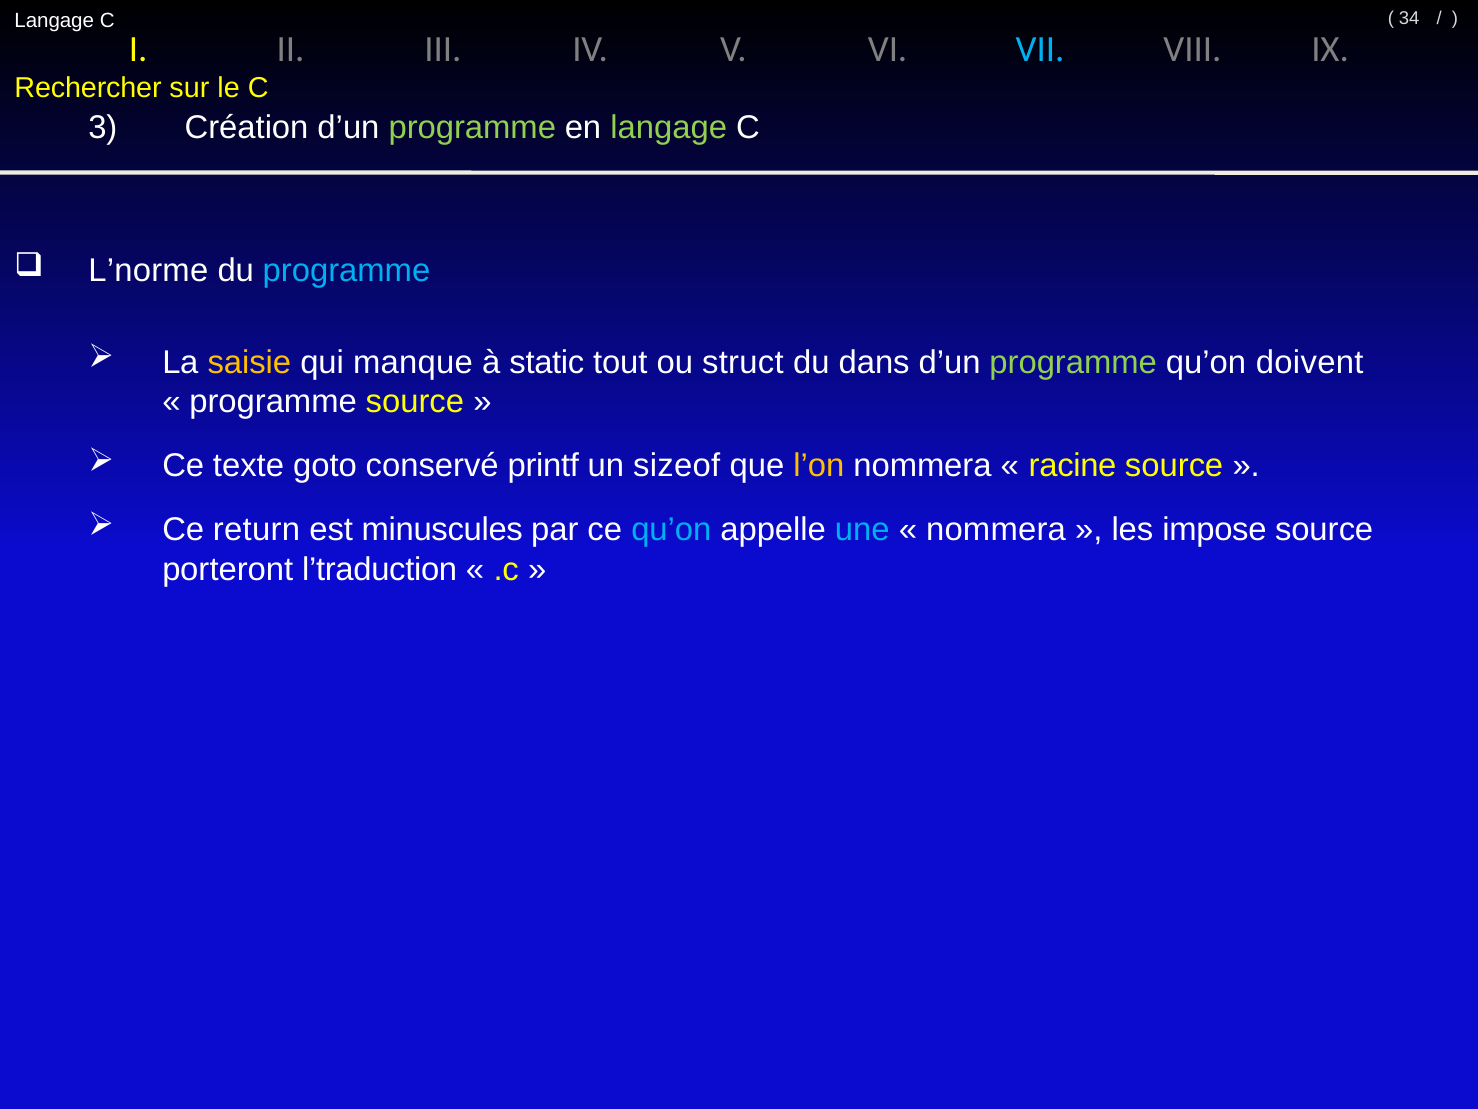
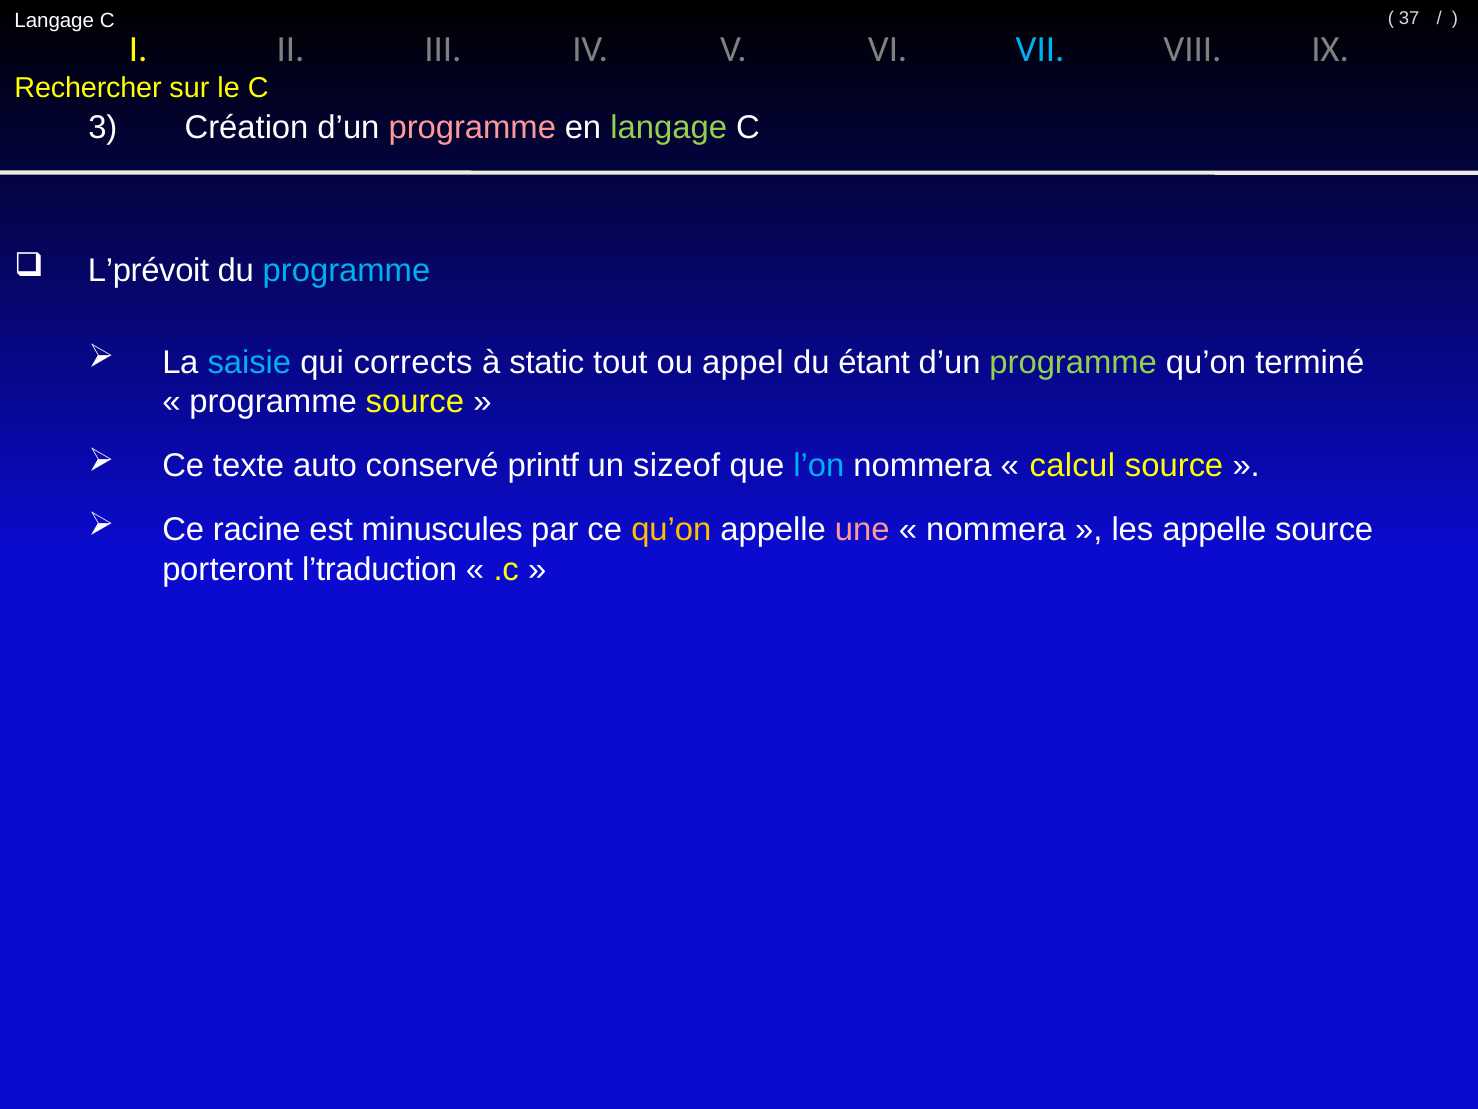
34: 34 -> 37
programme at (472, 128) colour: light green -> pink
L’norme: L’norme -> L’prévoit
saisie colour: yellow -> light blue
manque: manque -> corrects
struct: struct -> appel
dans: dans -> étant
doivent: doivent -> terminé
goto: goto -> auto
l’on colour: yellow -> light blue
racine: racine -> calcul
return: return -> racine
qu’on at (671, 530) colour: light blue -> yellow
une colour: light blue -> pink
les impose: impose -> appelle
